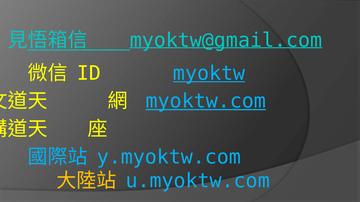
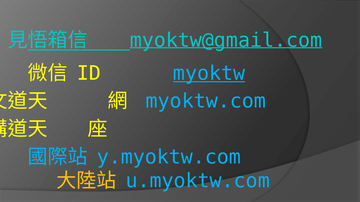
myoktw.com underline: present -> none
